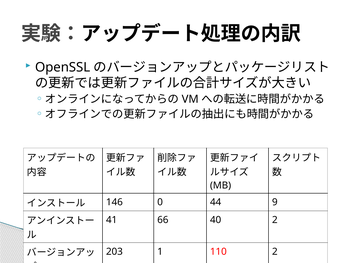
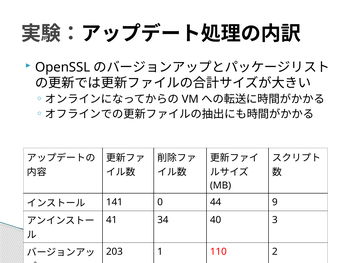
146: 146 -> 141
66: 66 -> 34
40 2: 2 -> 3
